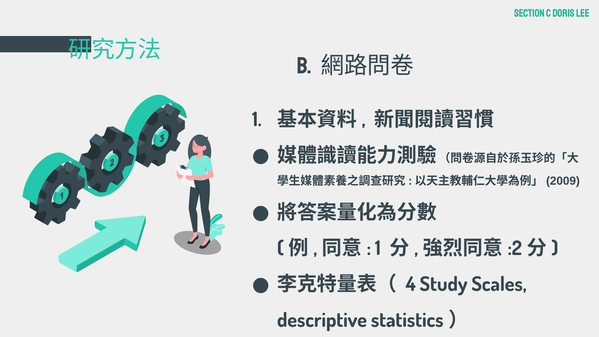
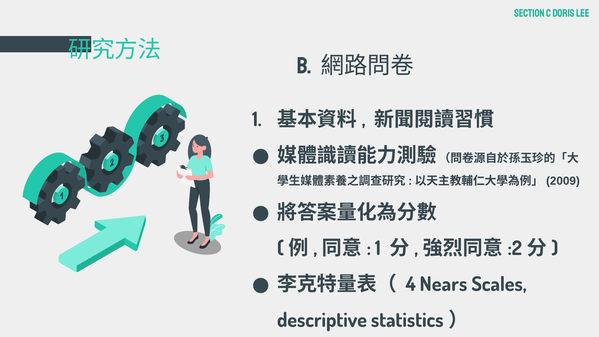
Study: Study -> Nears
